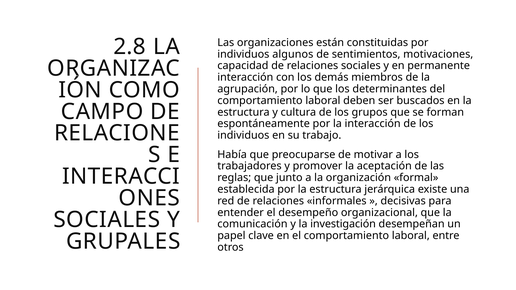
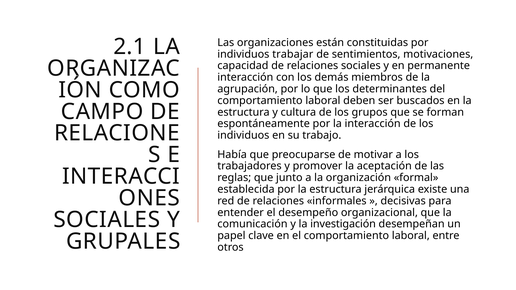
2.8: 2.8 -> 2.1
algunos: algunos -> trabajar
